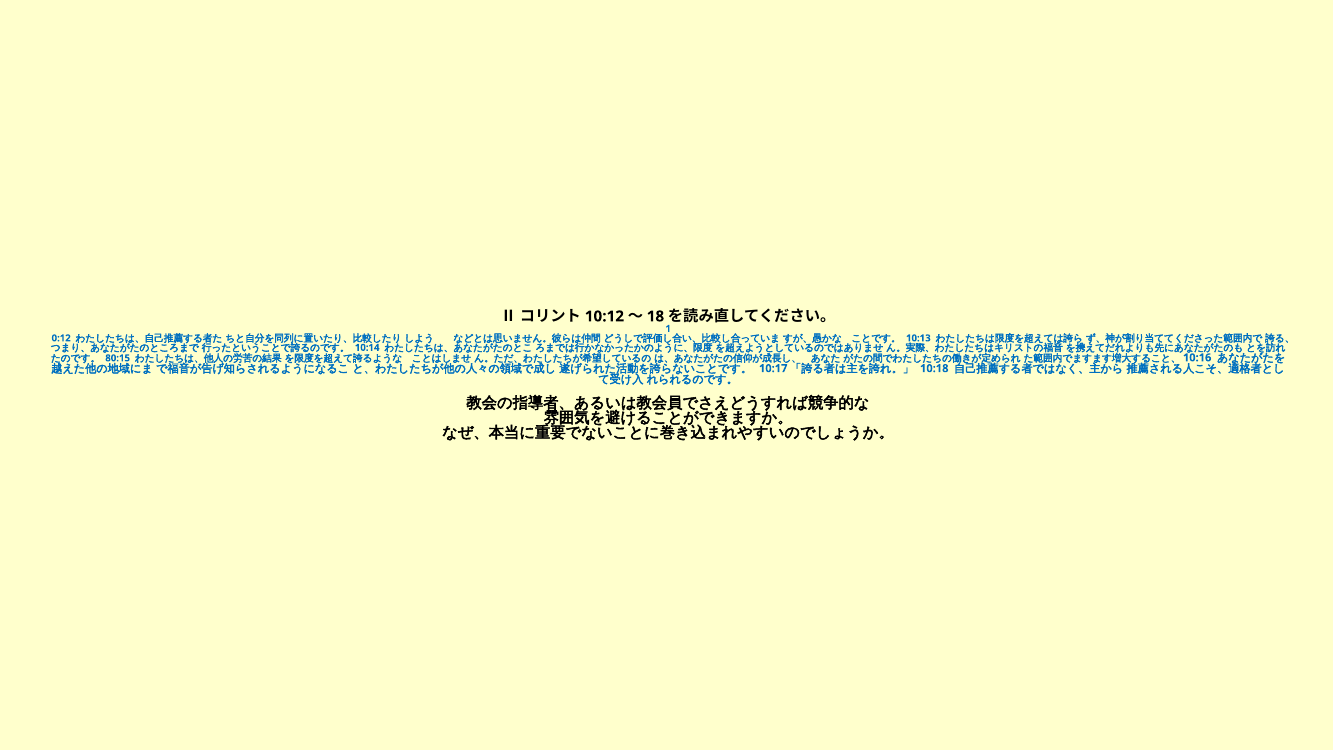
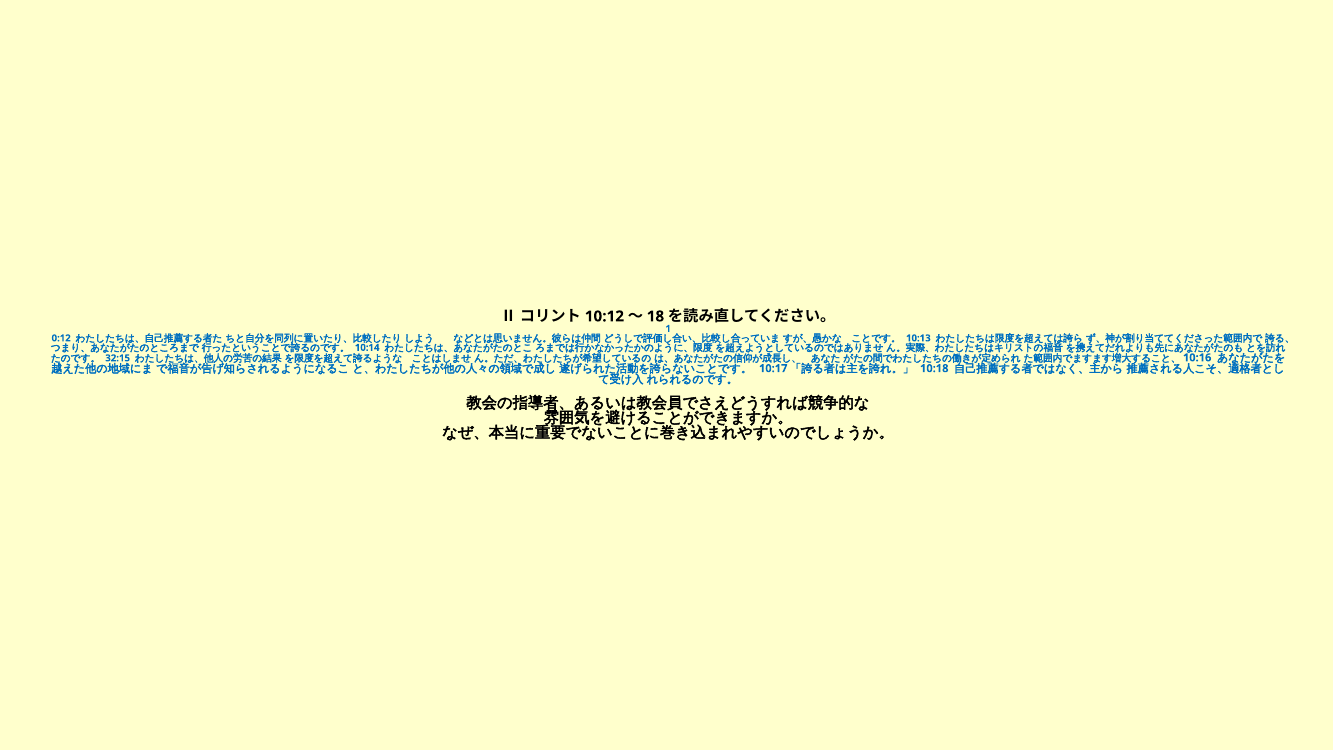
80:15: 80:15 -> 32:15
